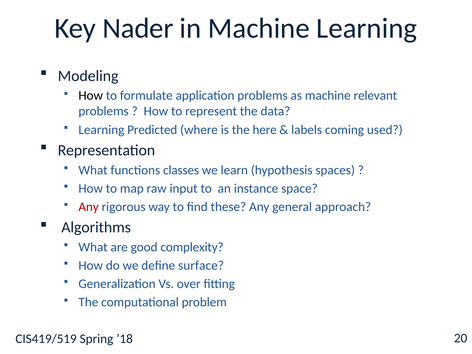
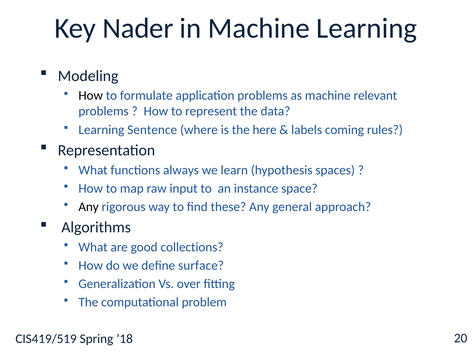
Predicted: Predicted -> Sentence
used: used -> rules
classes: classes -> always
Any at (89, 207) colour: red -> black
complexity: complexity -> collections
